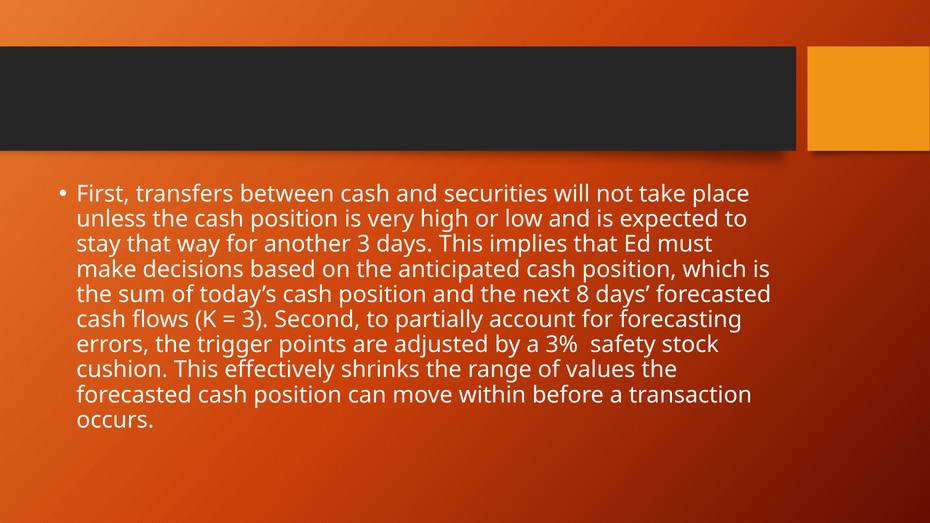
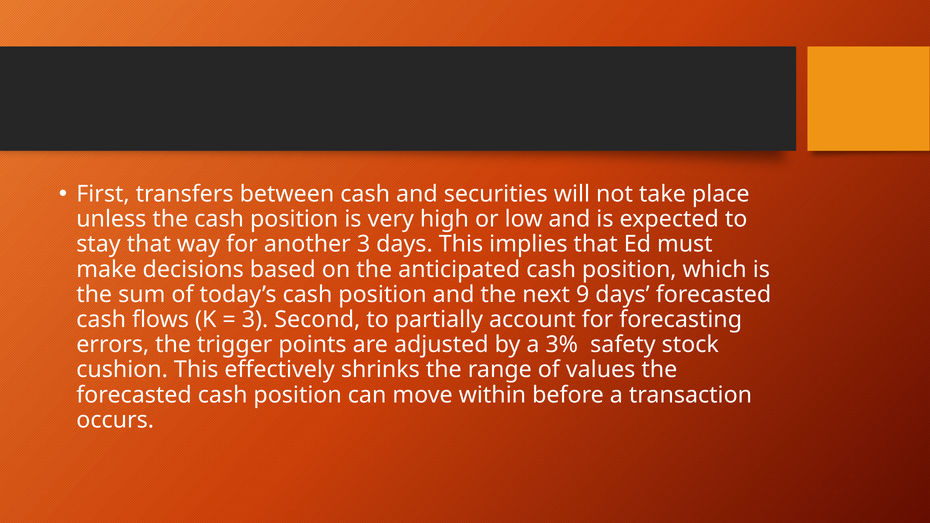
8: 8 -> 9
